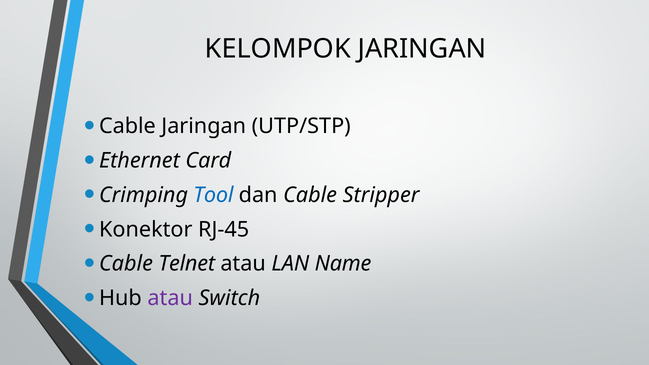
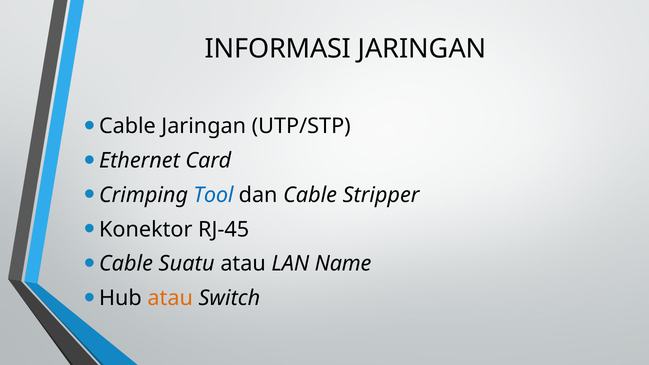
KELOMPOK: KELOMPOK -> INFORMASI
Telnet: Telnet -> Suatu
atau at (170, 298) colour: purple -> orange
